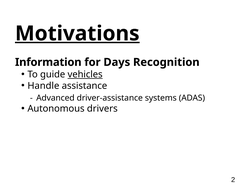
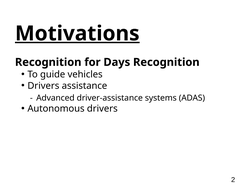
Information at (48, 62): Information -> Recognition
vehicles underline: present -> none
Handle at (43, 85): Handle -> Drivers
